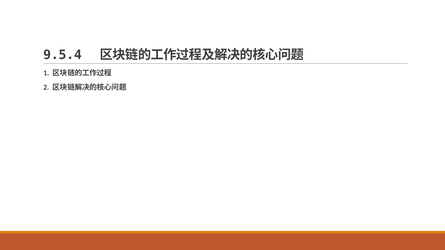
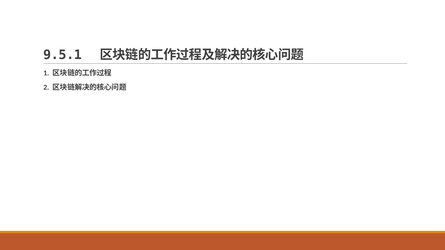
9.5.4: 9.5.4 -> 9.5.1
